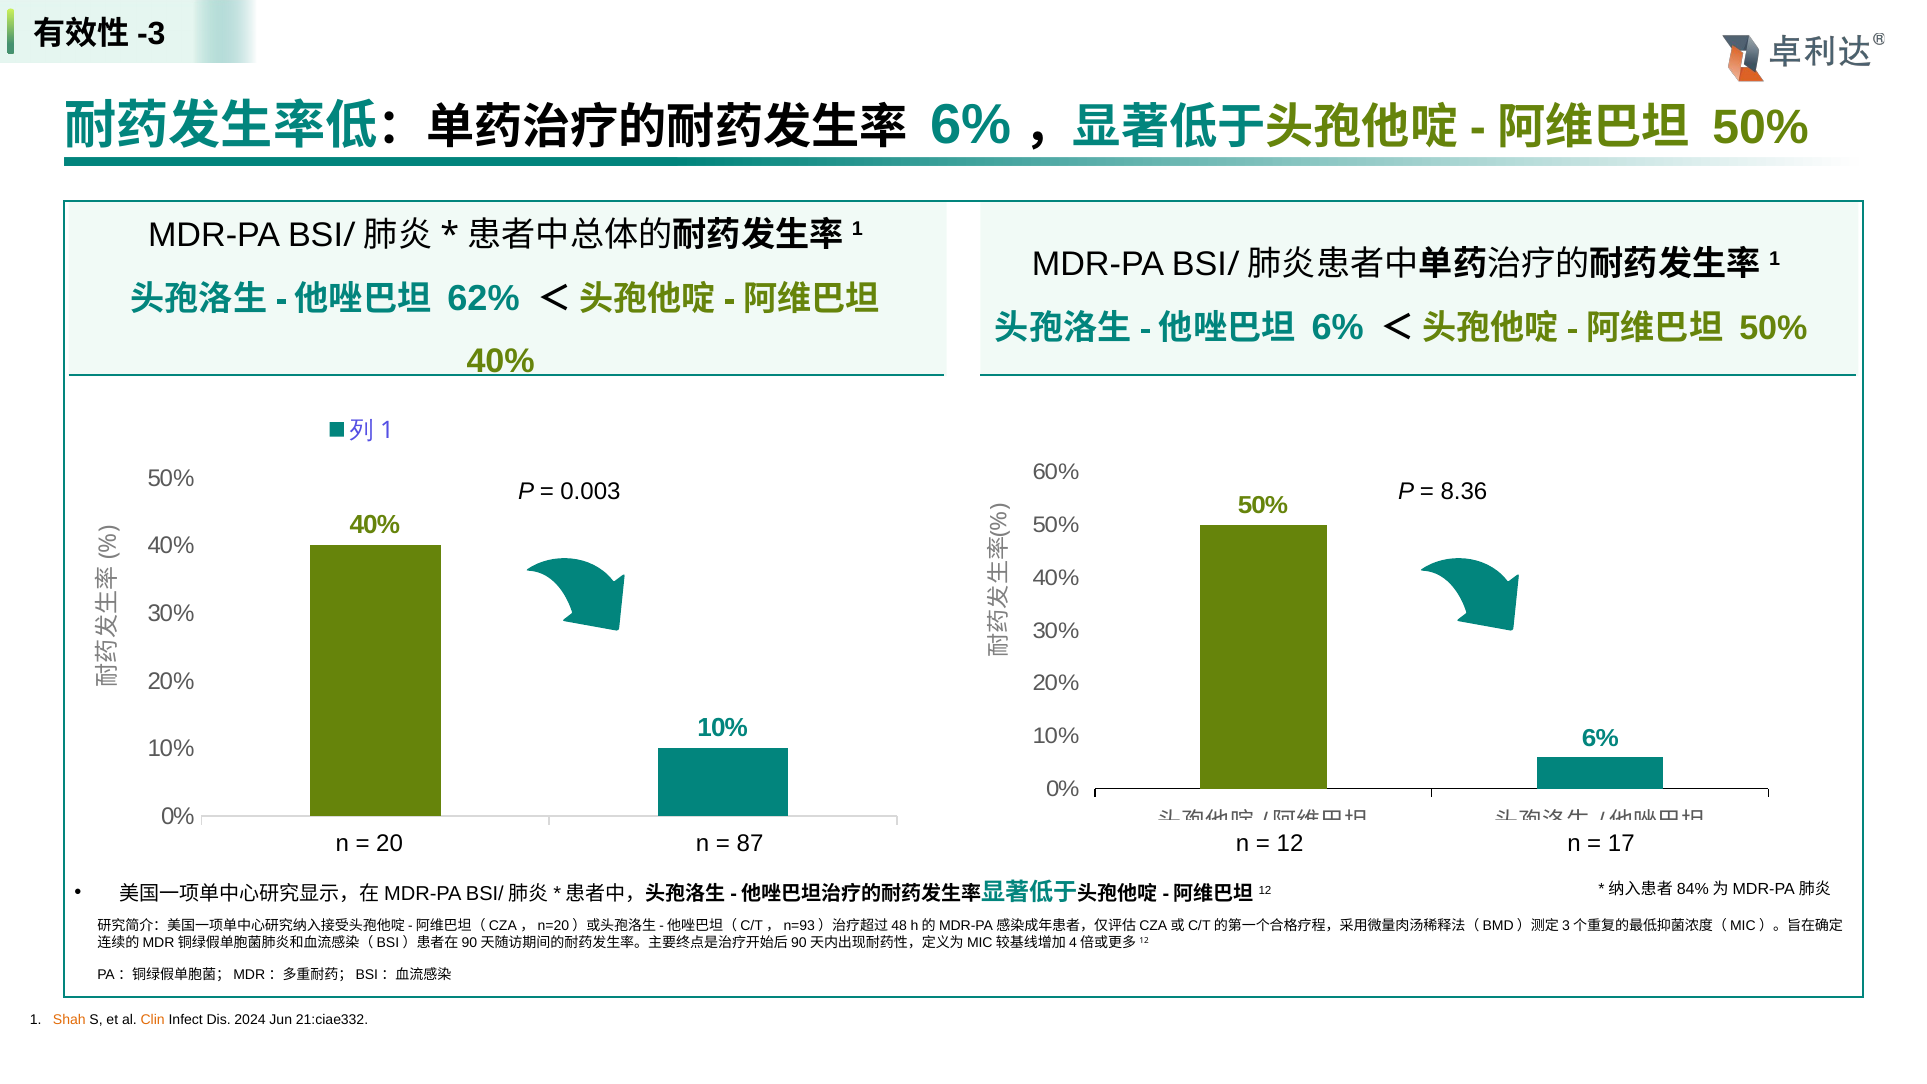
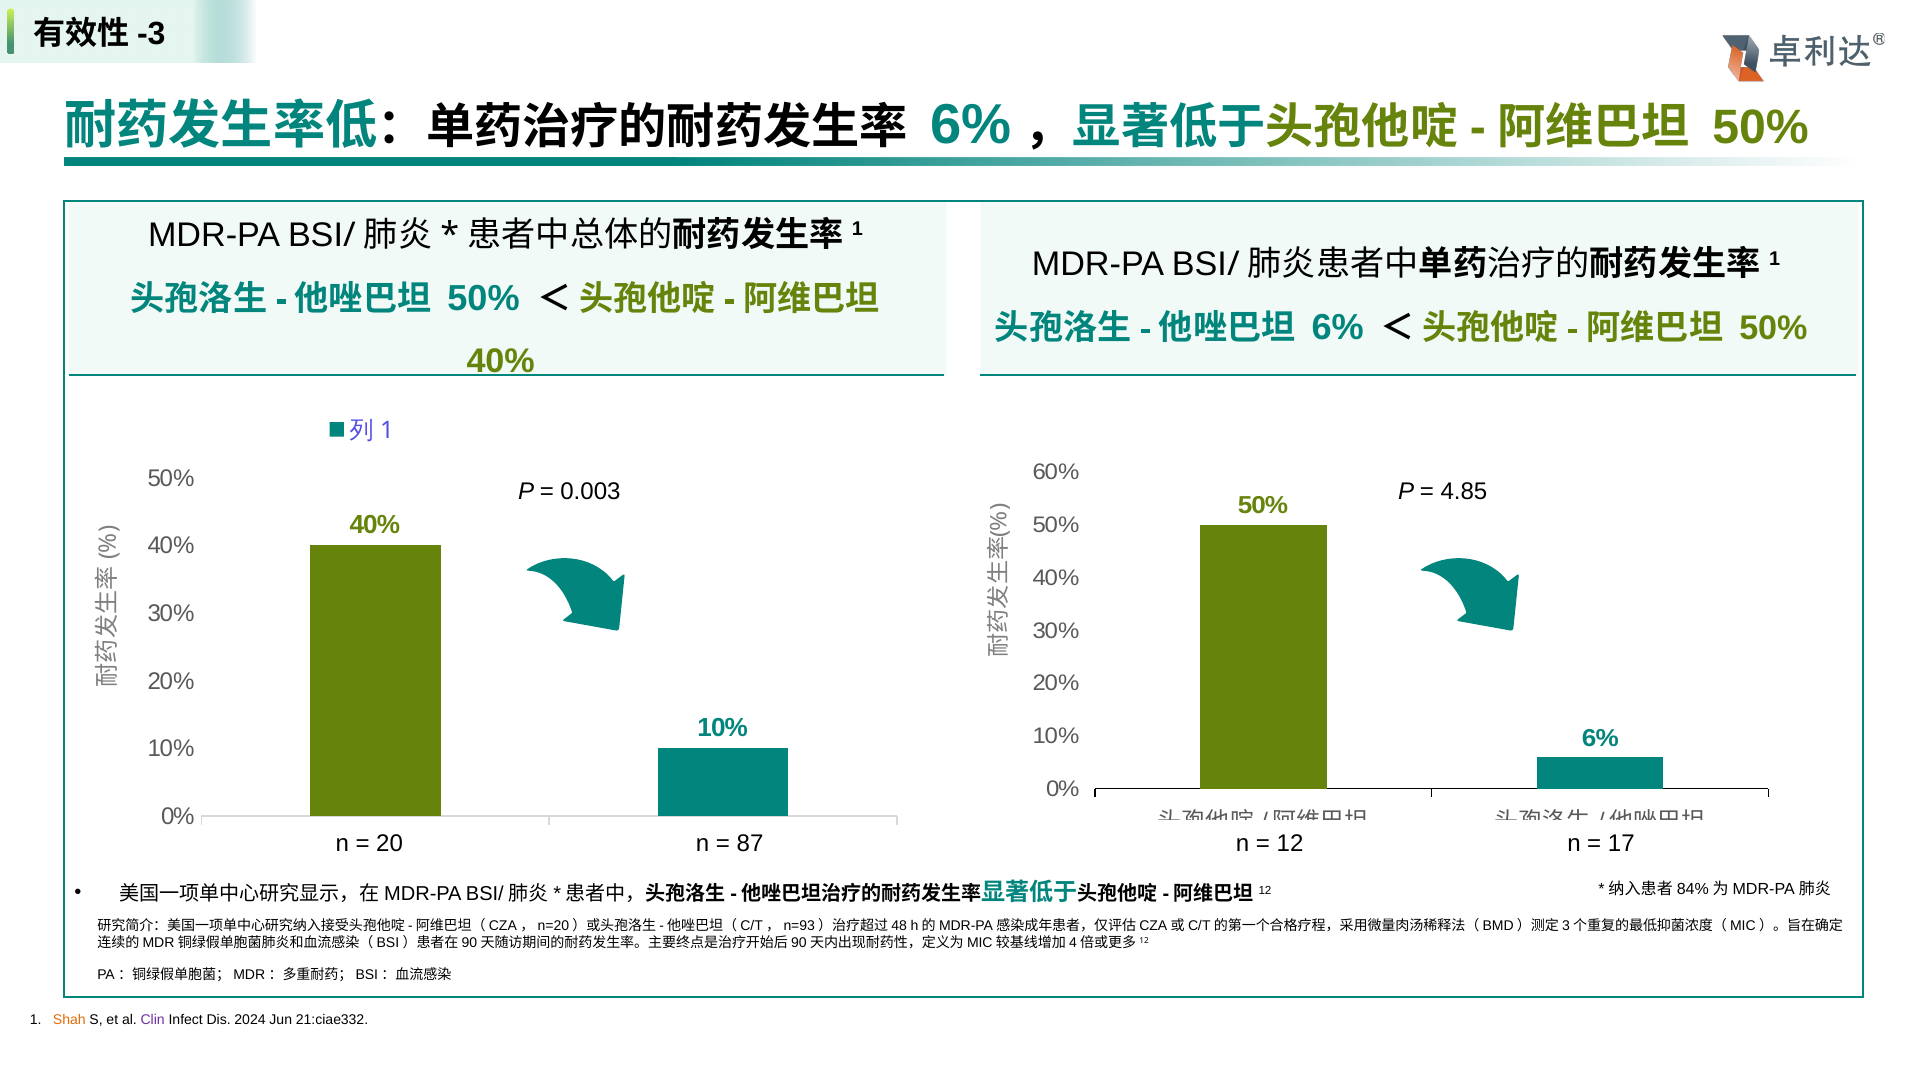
62% at (484, 299): 62% -> 50%
8.36: 8.36 -> 4.85
Clin colour: orange -> purple
